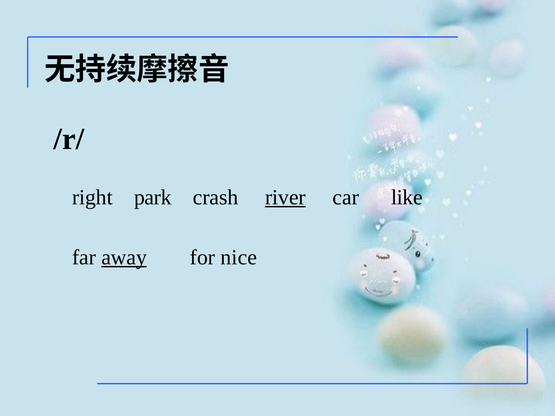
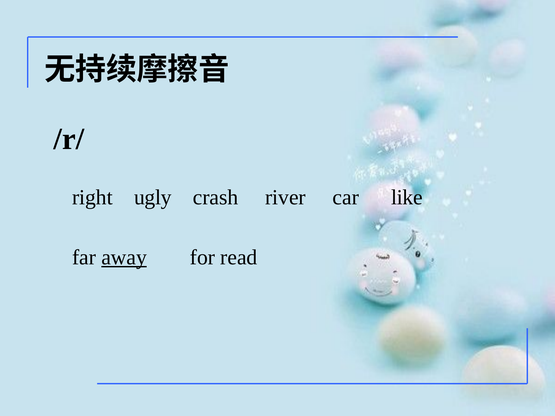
park: park -> ugly
river underline: present -> none
nice: nice -> read
